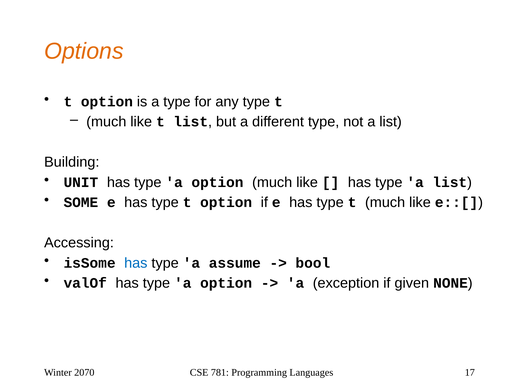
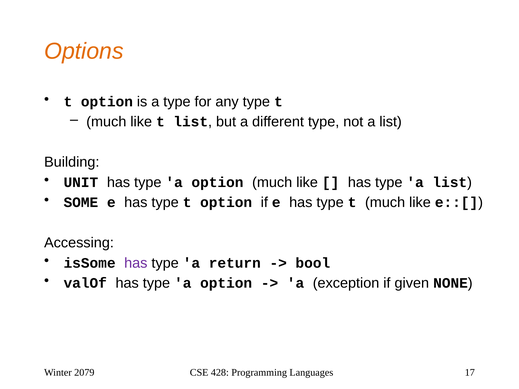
has at (136, 263) colour: blue -> purple
assume: assume -> return
2070: 2070 -> 2079
781: 781 -> 428
